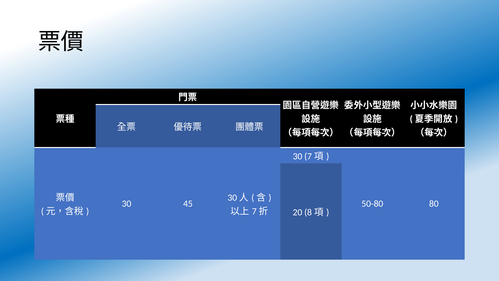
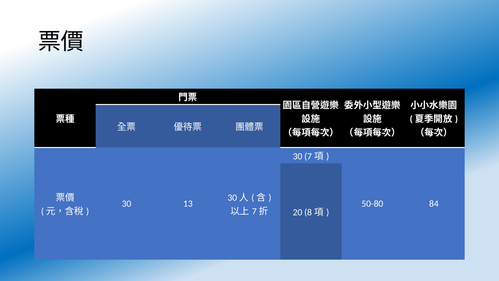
45: 45 -> 13
80: 80 -> 84
